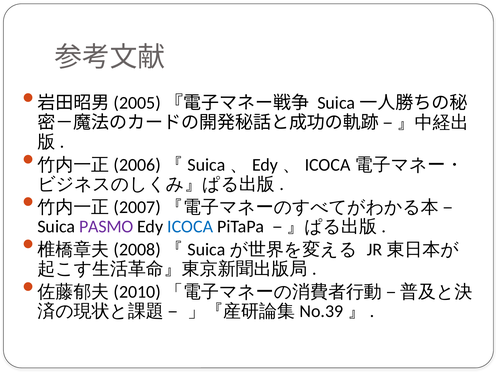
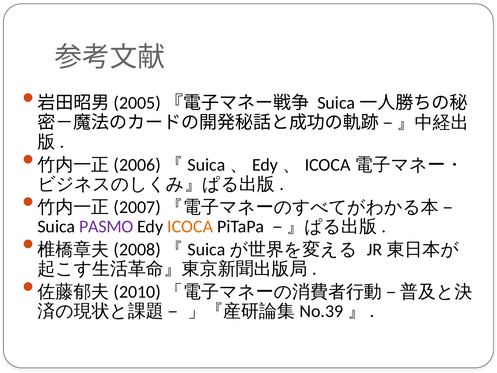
ICOCA colour: blue -> orange
